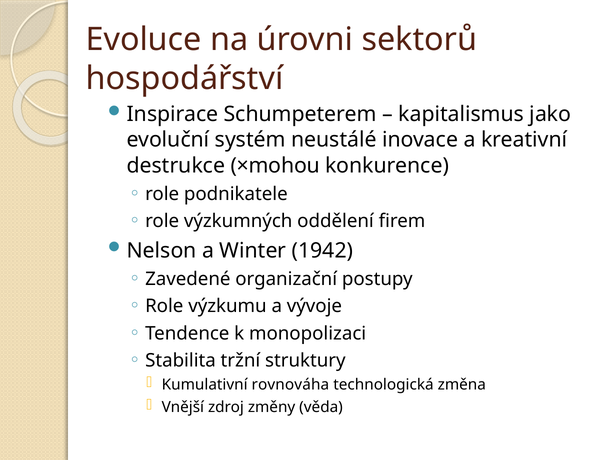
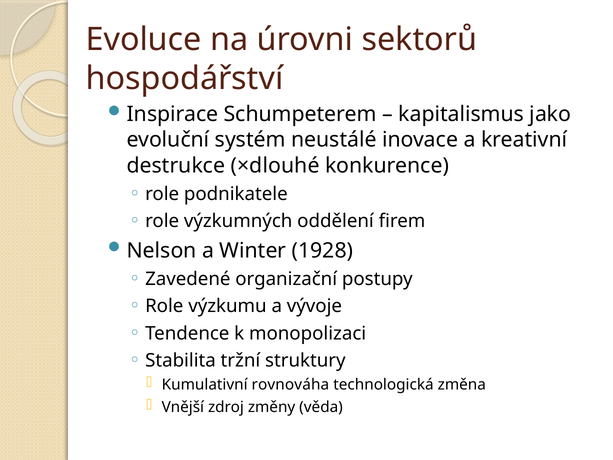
×mohou: ×mohou -> ×dlouhé
1942: 1942 -> 1928
